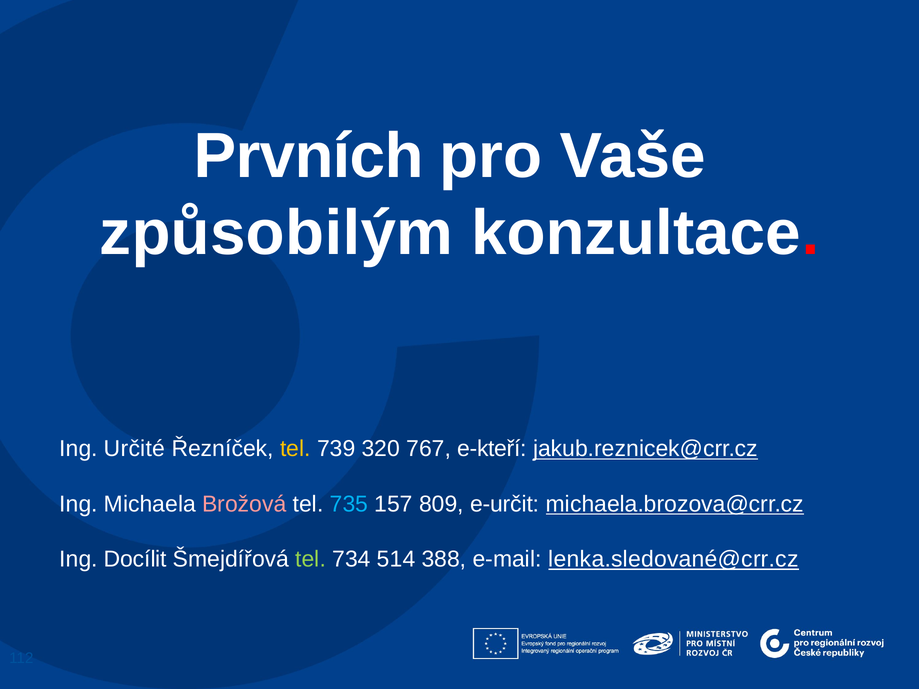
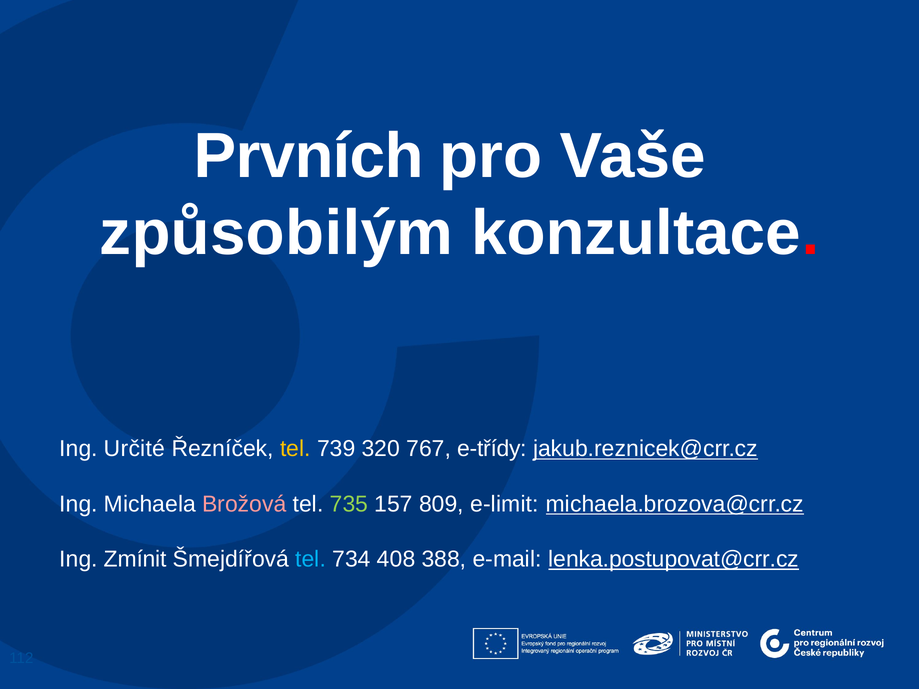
e-kteří: e-kteří -> e-třídy
735 colour: light blue -> light green
e-určit: e-určit -> e-limit
Docílit: Docílit -> Zmínit
tel at (311, 559) colour: light green -> light blue
514: 514 -> 408
lenka.sledované@crr.cz: lenka.sledované@crr.cz -> lenka.postupovat@crr.cz
